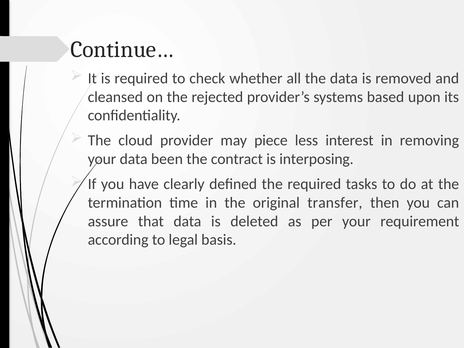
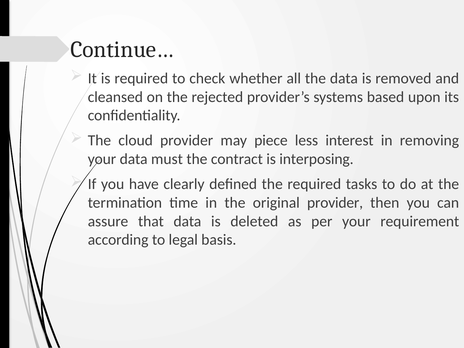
been: been -> must
original transfer: transfer -> provider
